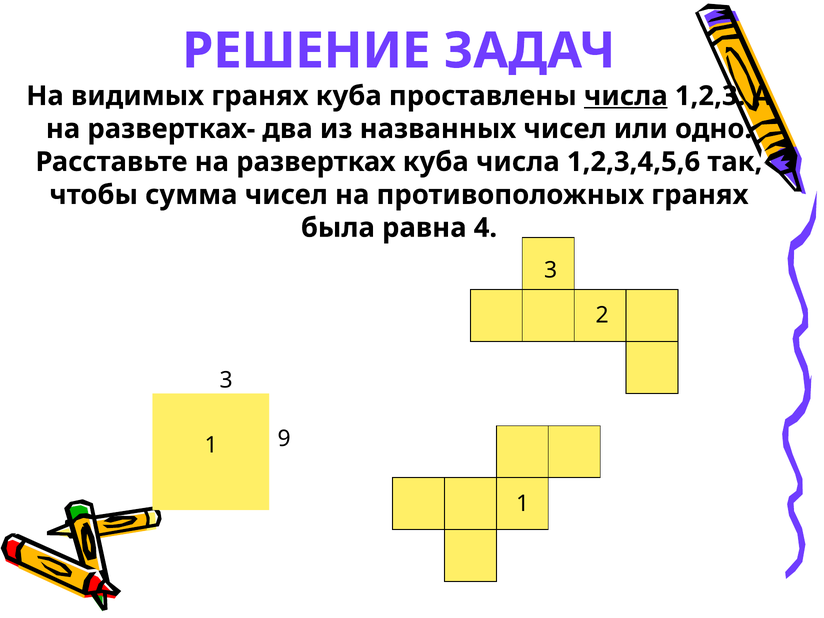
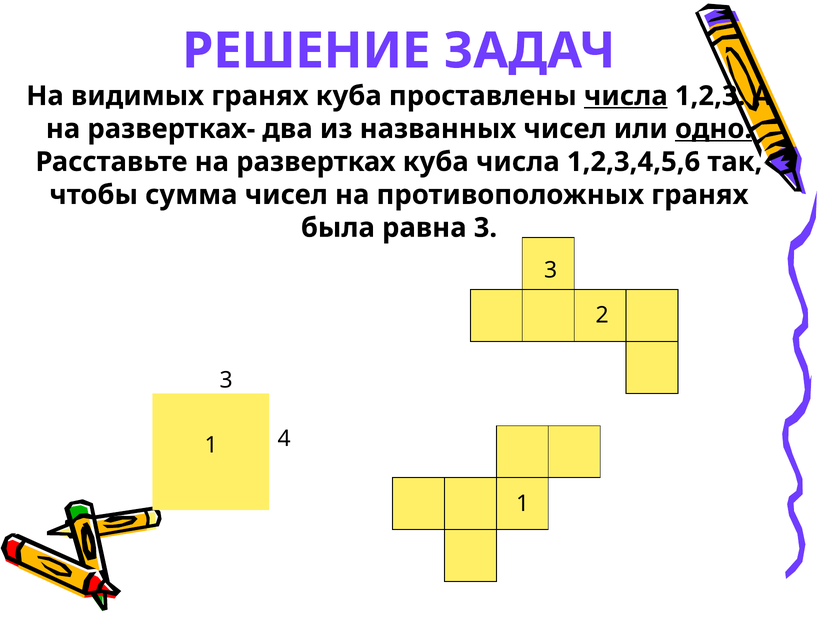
одно underline: none -> present
равна 4: 4 -> 3
9: 9 -> 4
